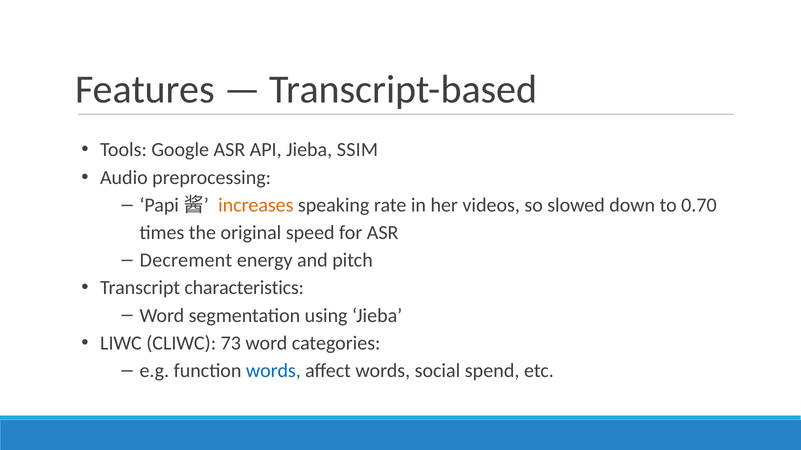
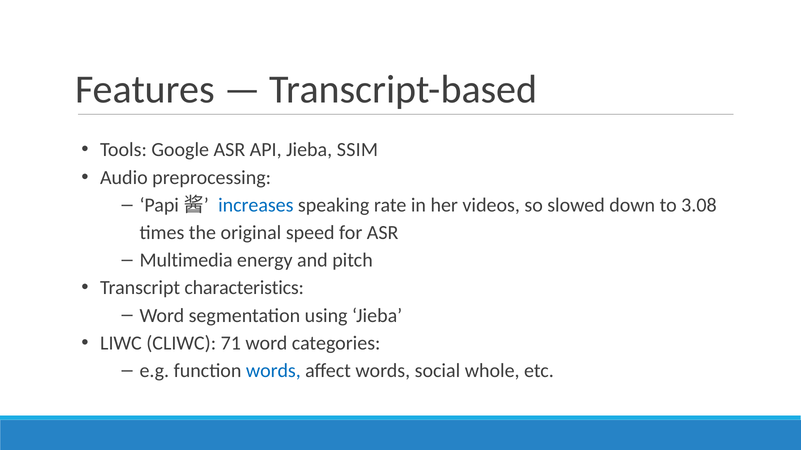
increases colour: orange -> blue
0.70: 0.70 -> 3.08
Decrement: Decrement -> Multimedia
73: 73 -> 71
spend: spend -> whole
